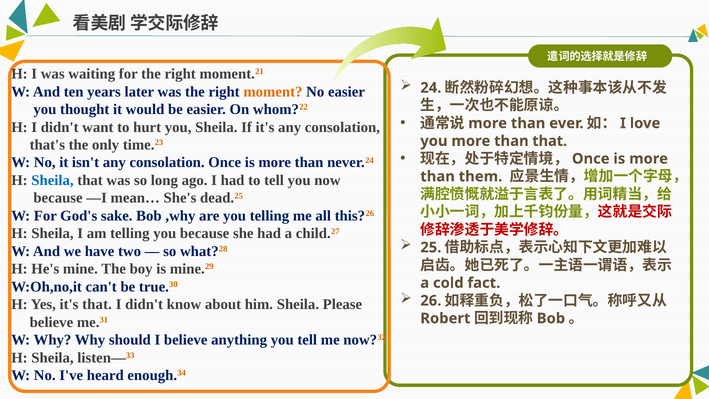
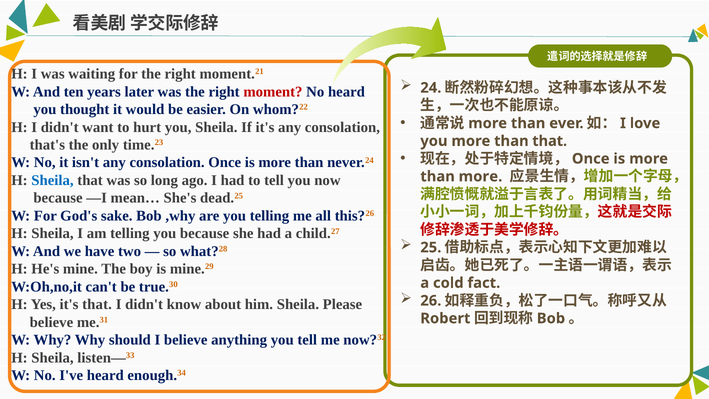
moment colour: orange -> red
No easier: easier -> heard
than them: them -> more
